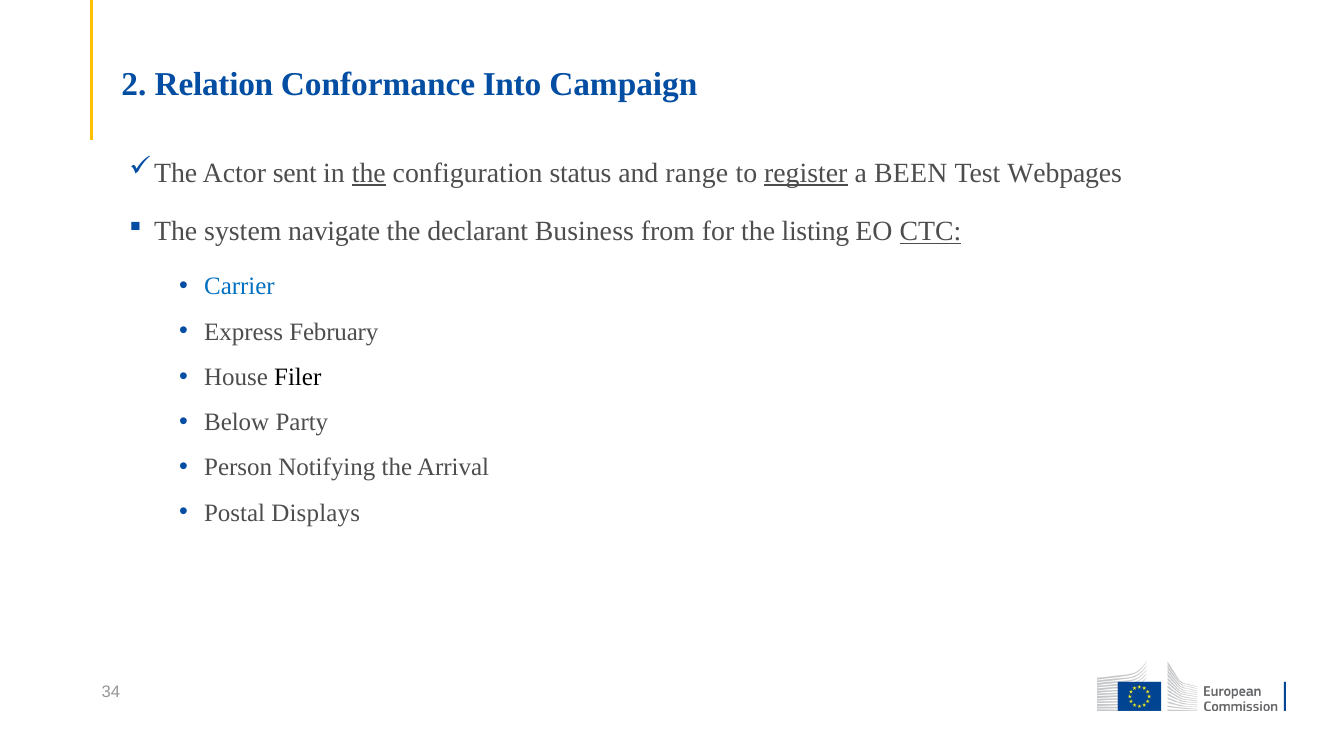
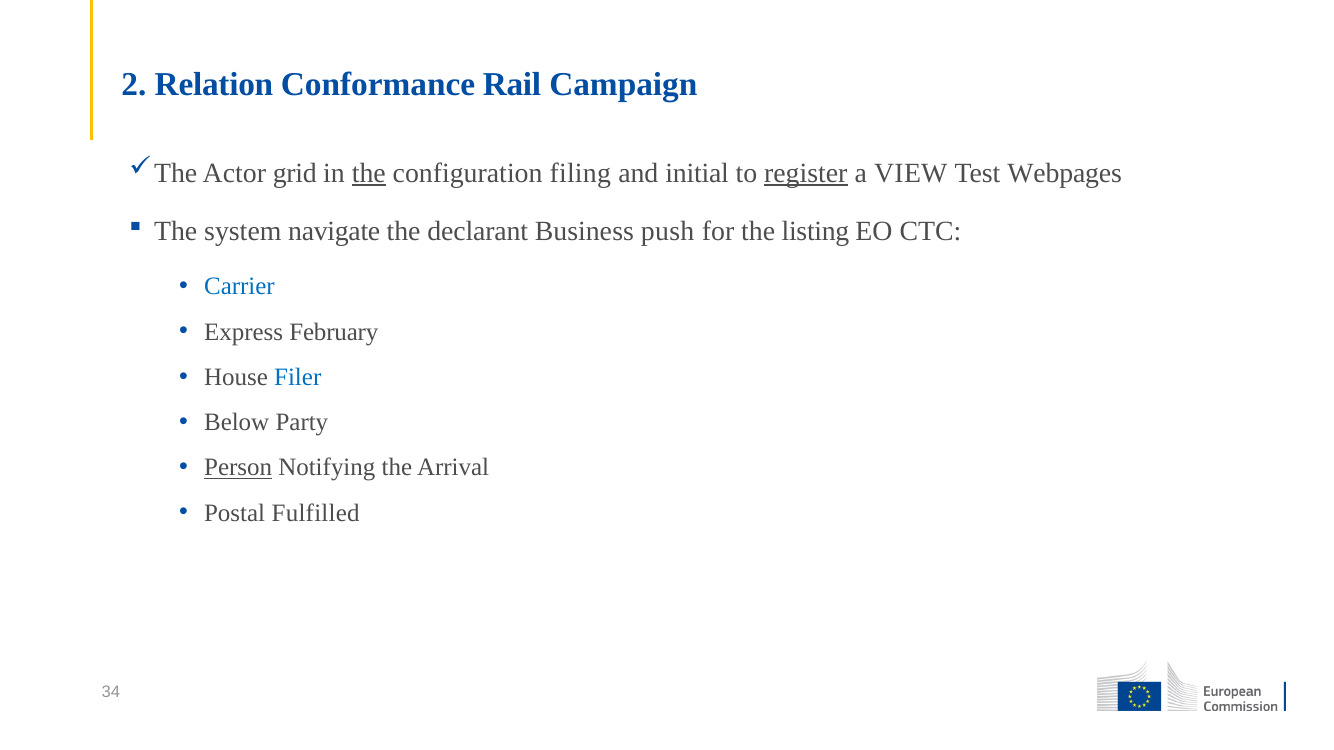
Into: Into -> Rail
sent: sent -> grid
status: status -> filing
range: range -> initial
BEEN: BEEN -> VIEW
from: from -> push
CTC underline: present -> none
Filer colour: black -> blue
Person underline: none -> present
Displays: Displays -> Fulfilled
